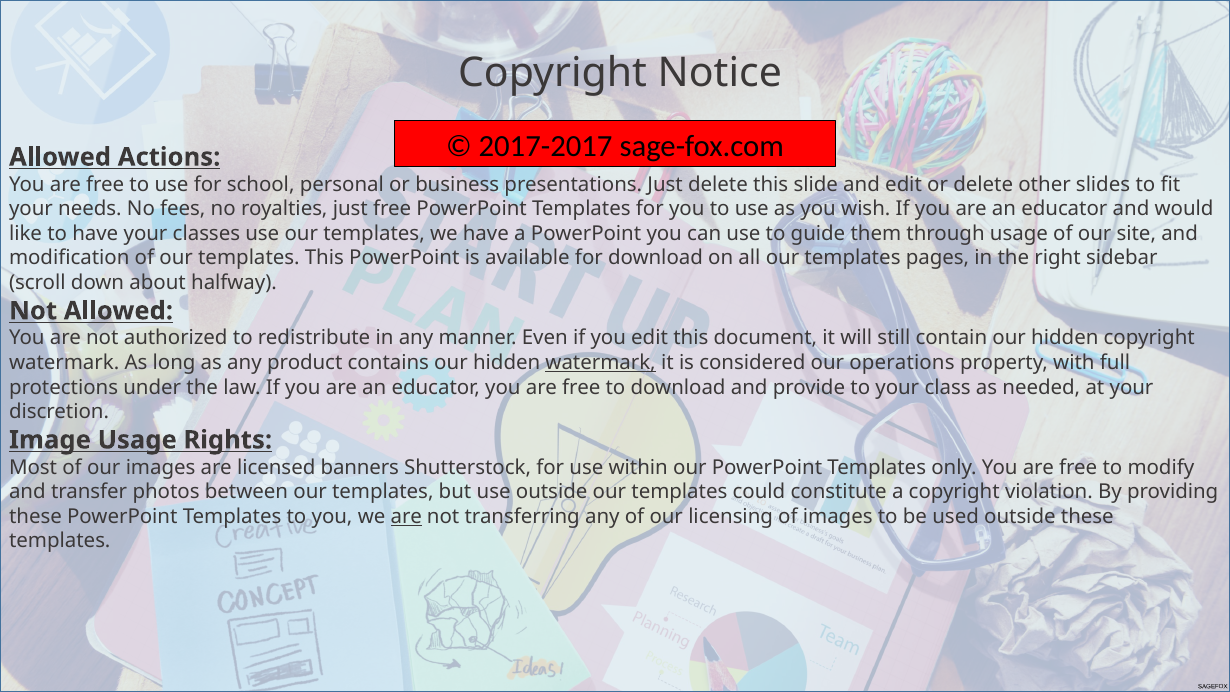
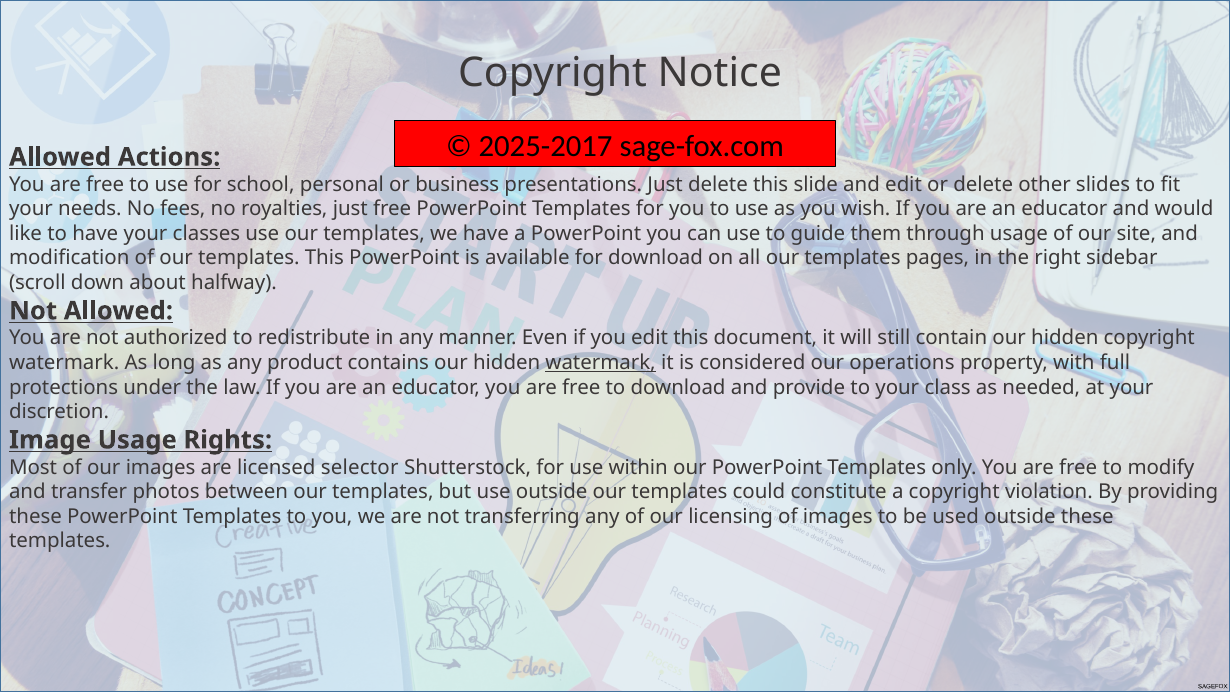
2017-2017: 2017-2017 -> 2025-2017
banners: banners -> selector
are at (406, 516) underline: present -> none
